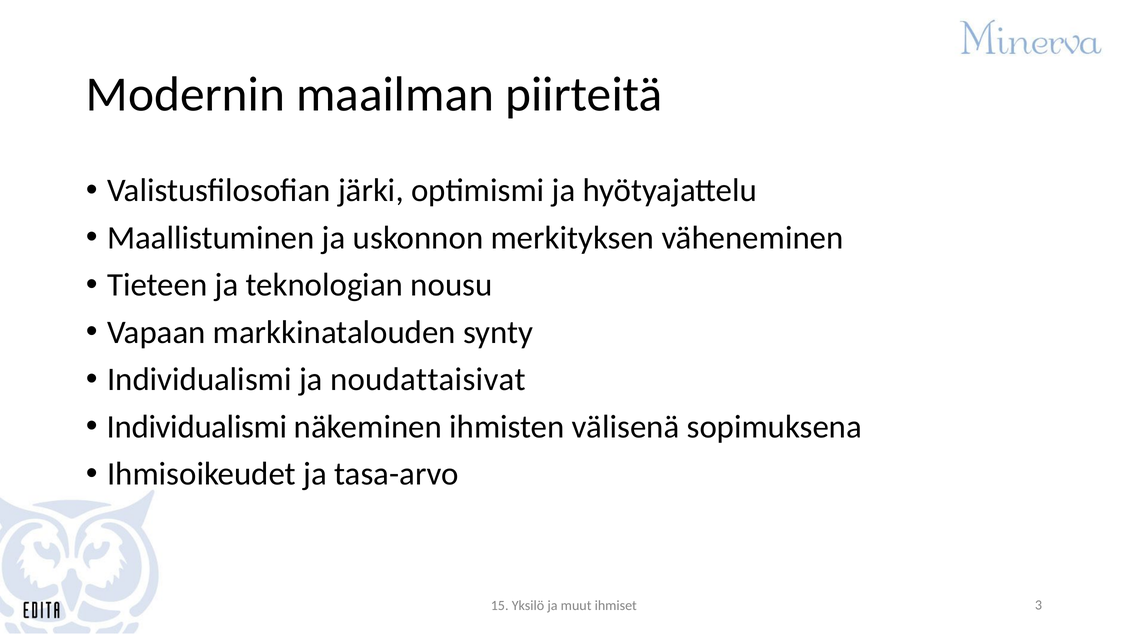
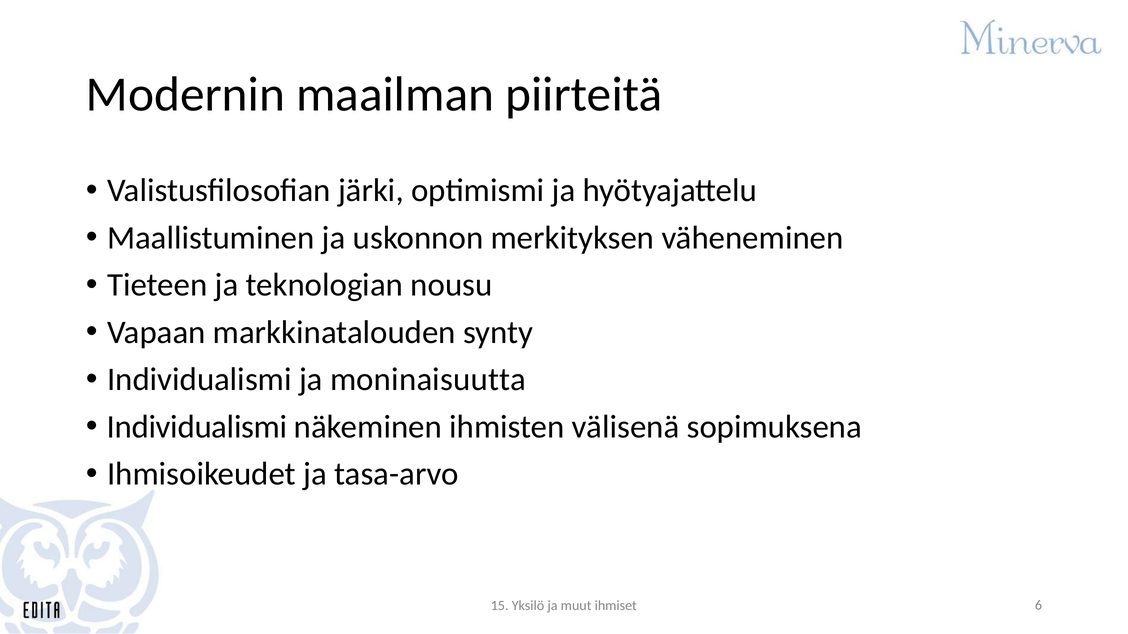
noudattaisivat: noudattaisivat -> moninaisuutta
3: 3 -> 6
